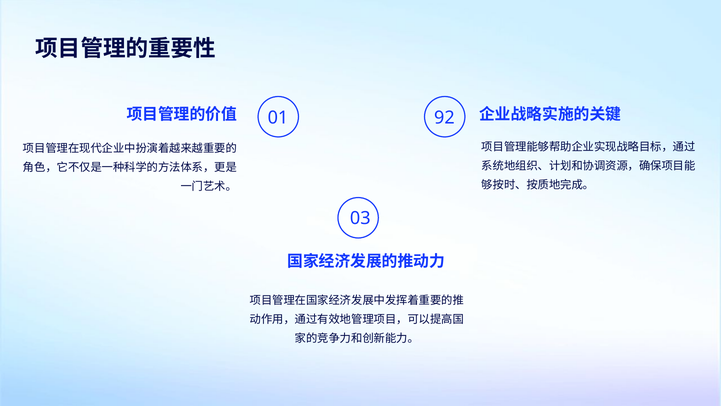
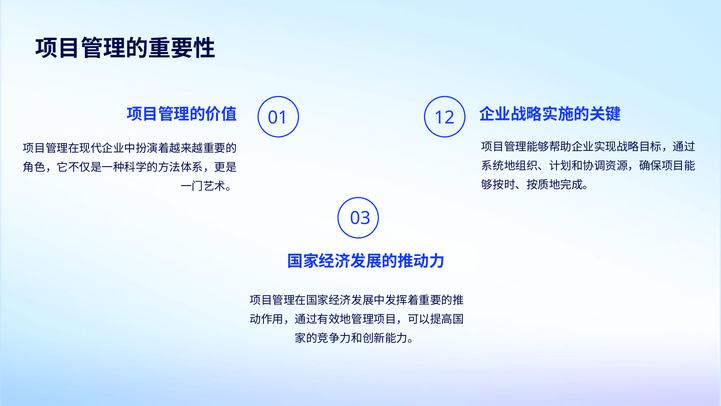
92: 92 -> 12
